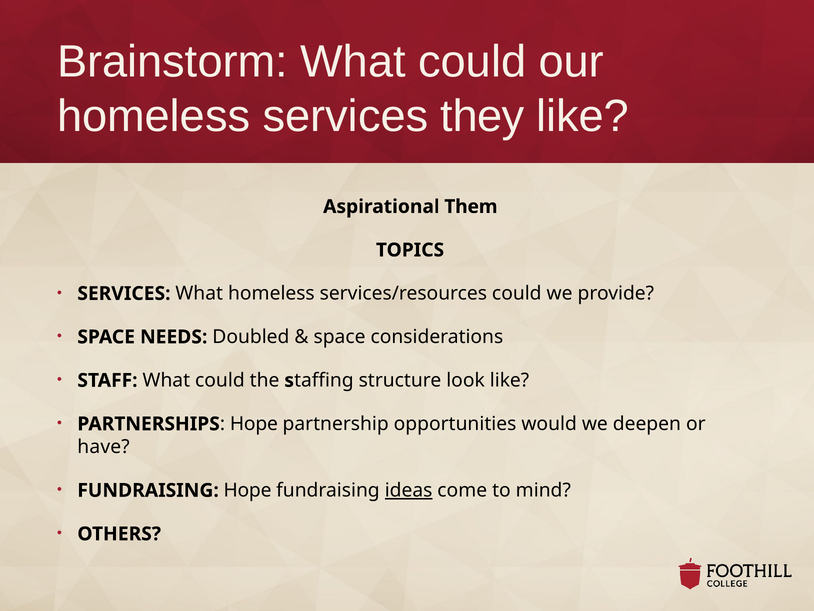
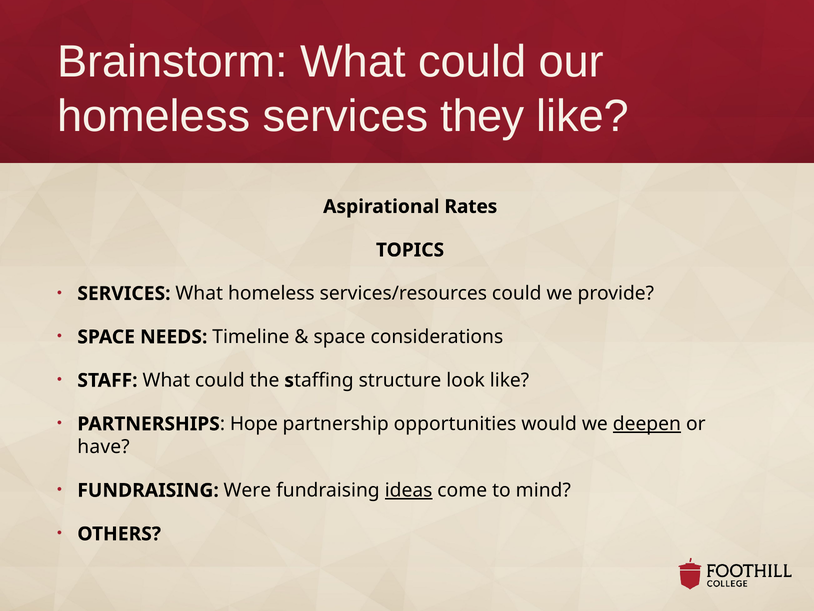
Them: Them -> Rates
Doubled: Doubled -> Timeline
deepen underline: none -> present
FUNDRAISING Hope: Hope -> Were
